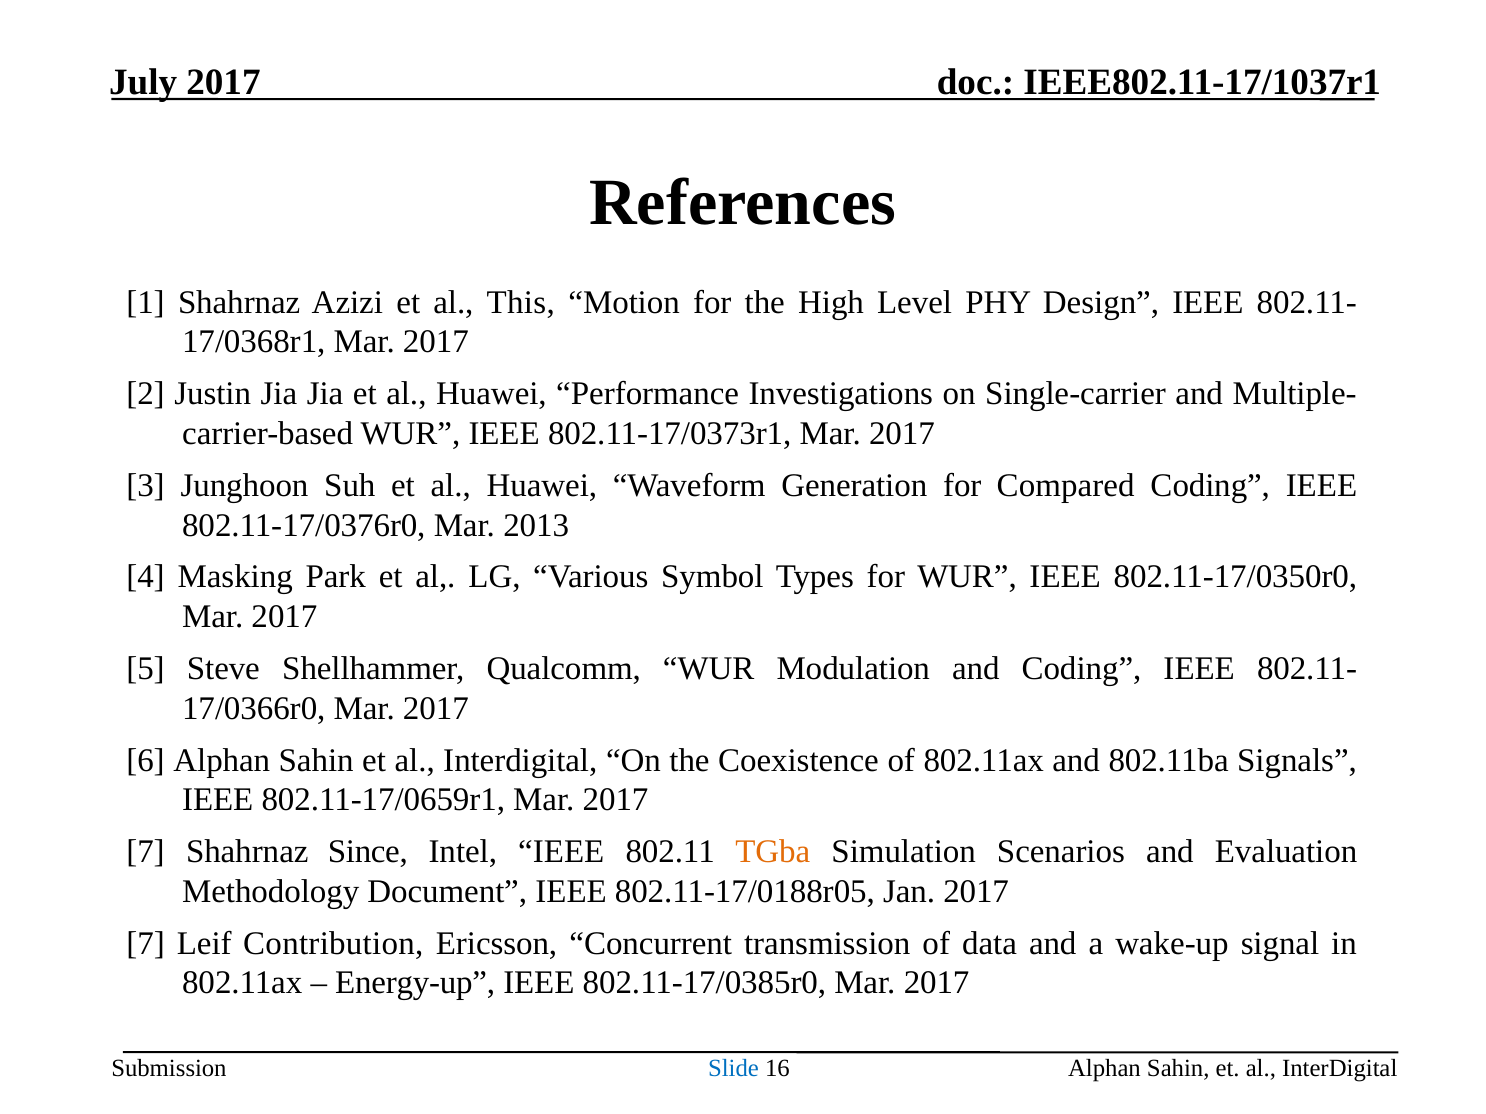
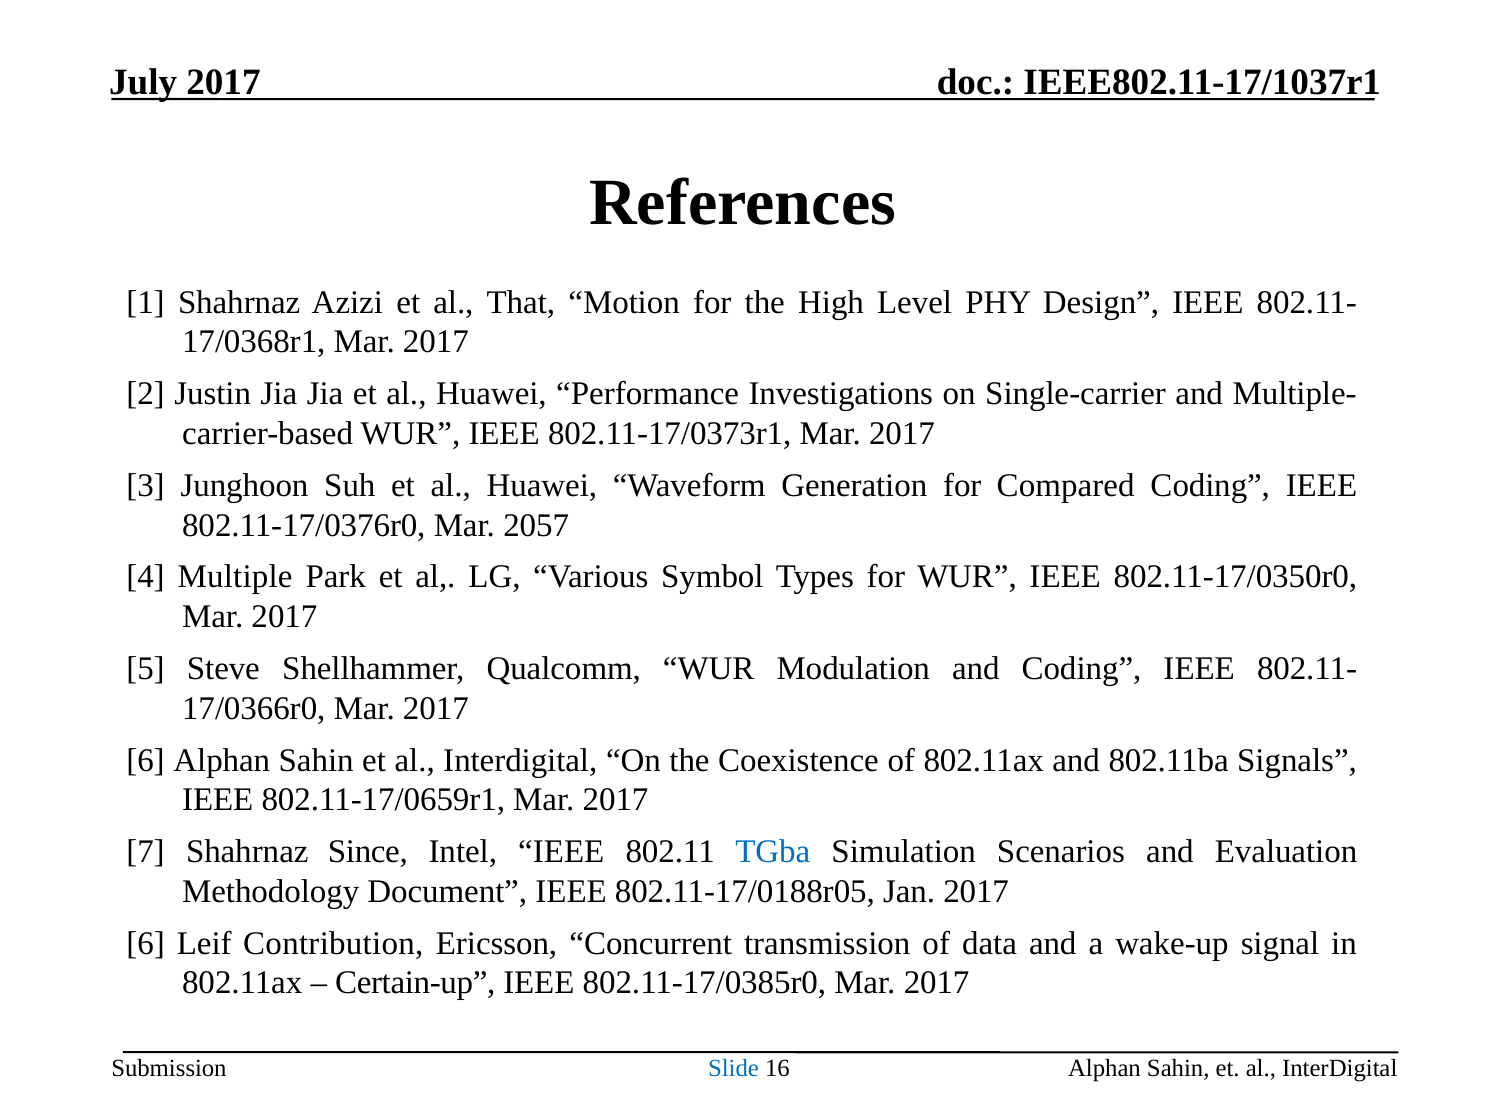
This: This -> That
2013: 2013 -> 2057
Masking: Masking -> Multiple
TGba colour: orange -> blue
7 at (146, 944): 7 -> 6
Energy-up: Energy-up -> Certain-up
